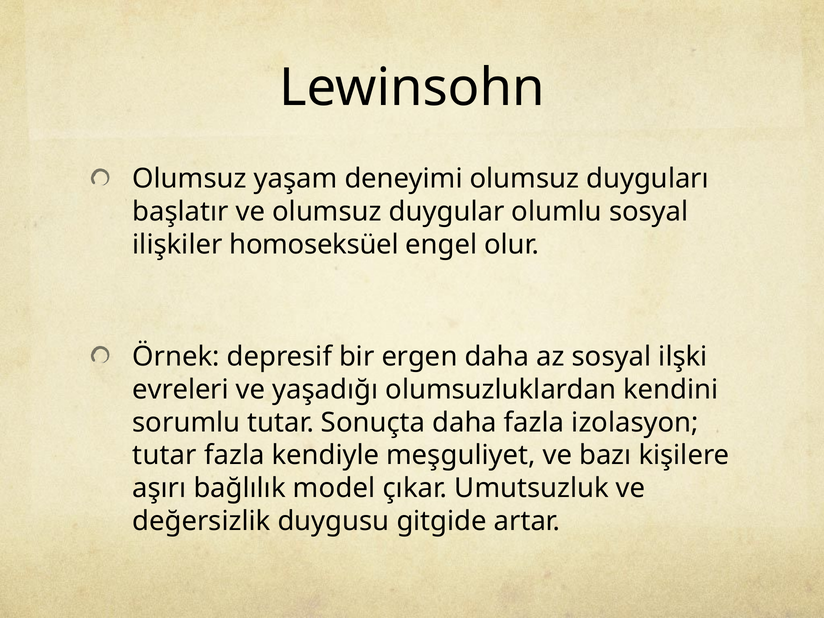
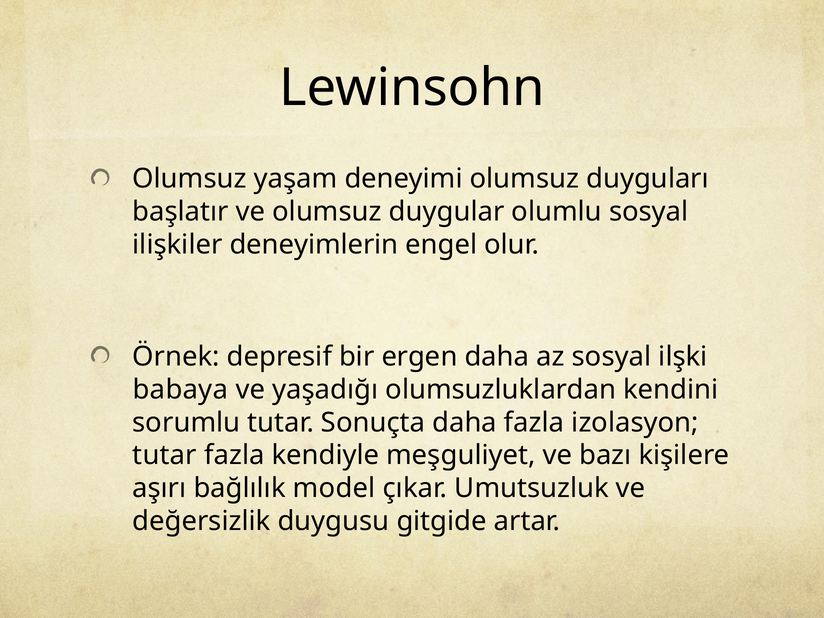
homoseksüel: homoseksüel -> deneyimlerin
evreleri: evreleri -> babaya
